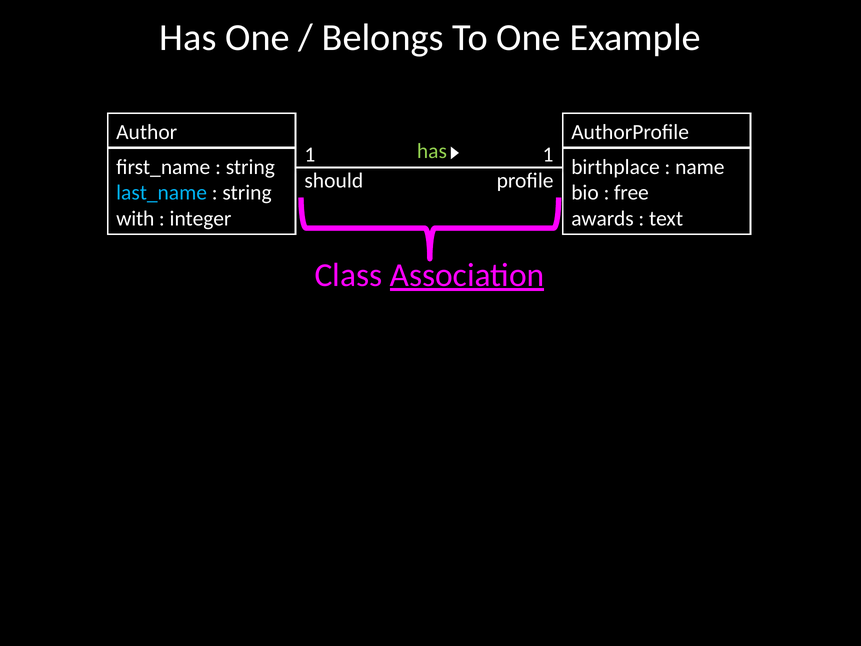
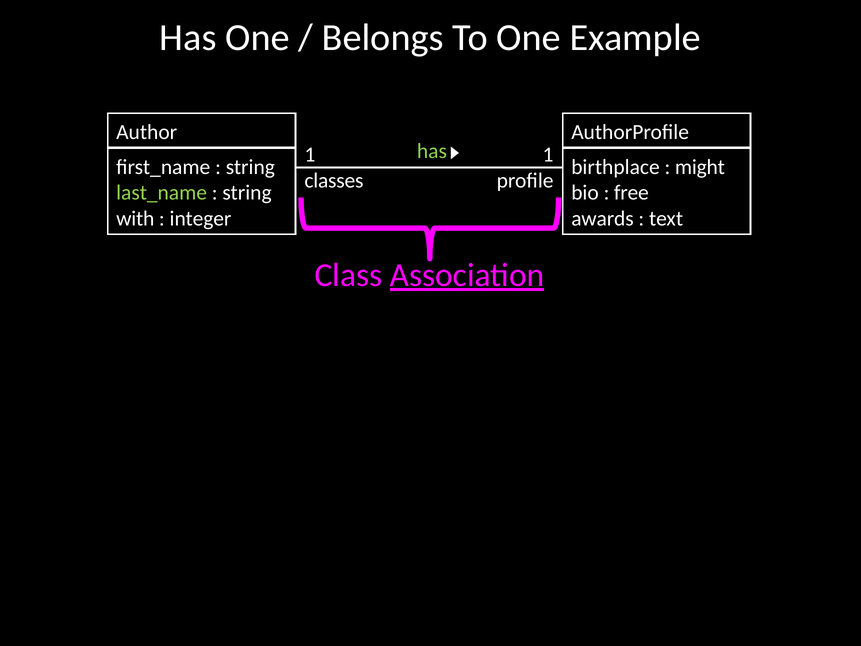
name: name -> might
should: should -> classes
last_name colour: light blue -> light green
